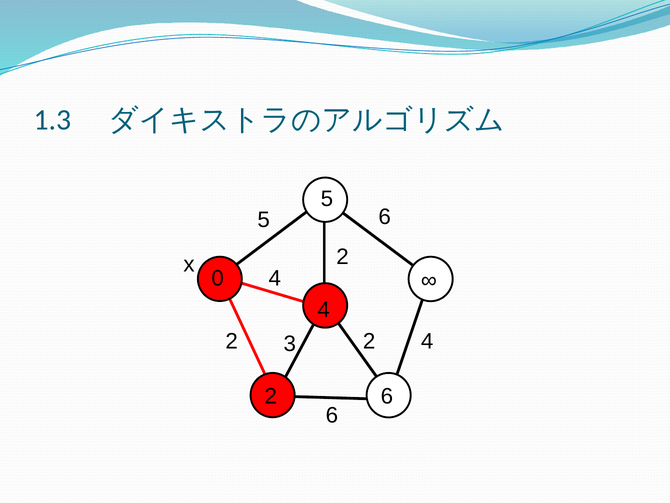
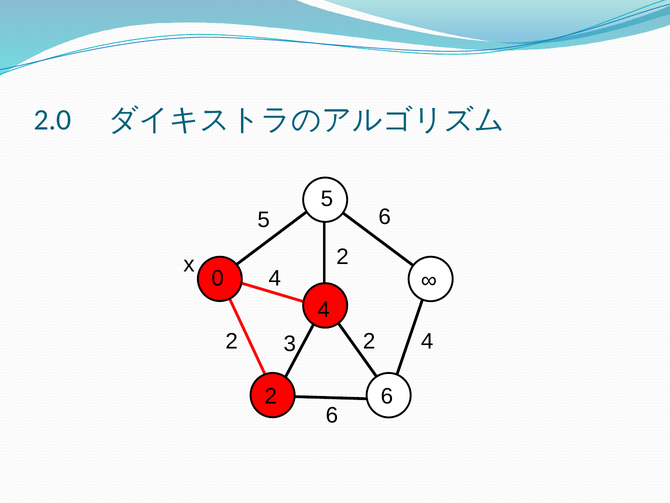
1.3: 1.3 -> 2.0
